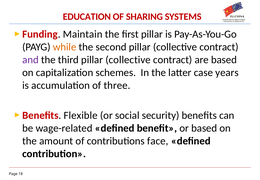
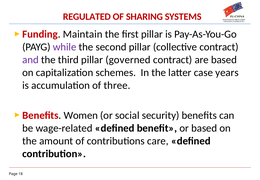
EDUCATION: EDUCATION -> REGULATED
while colour: orange -> purple
third pillar collective: collective -> governed
Flexible: Flexible -> Women
face: face -> care
